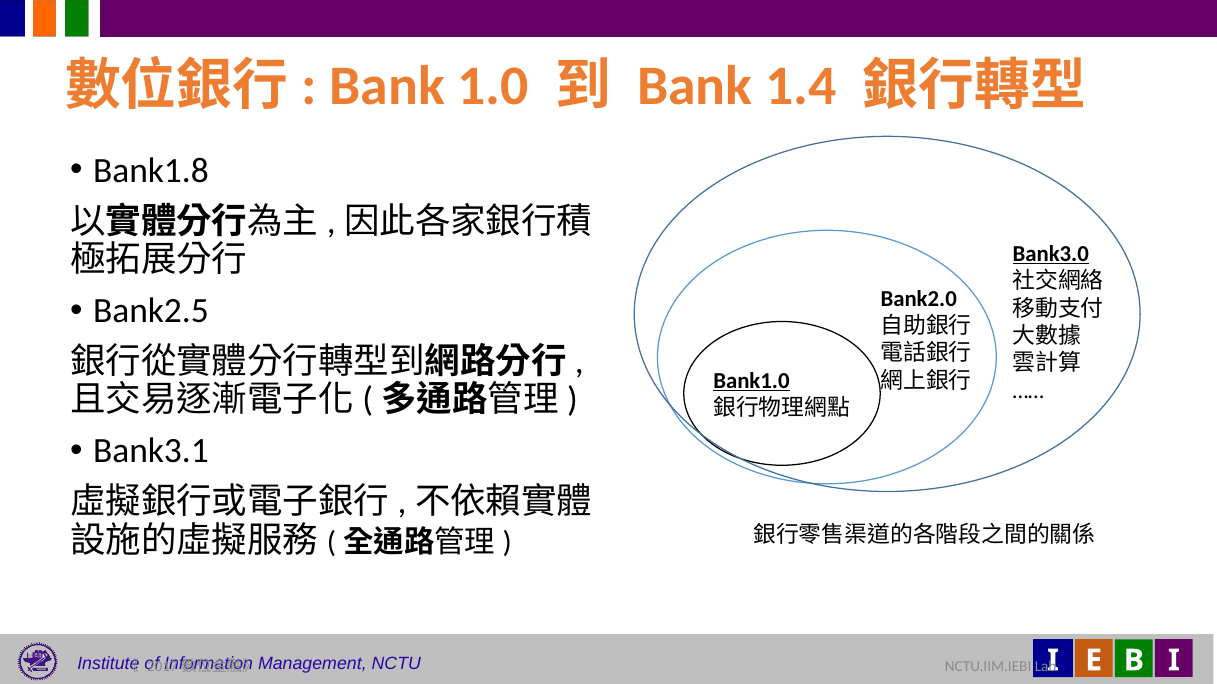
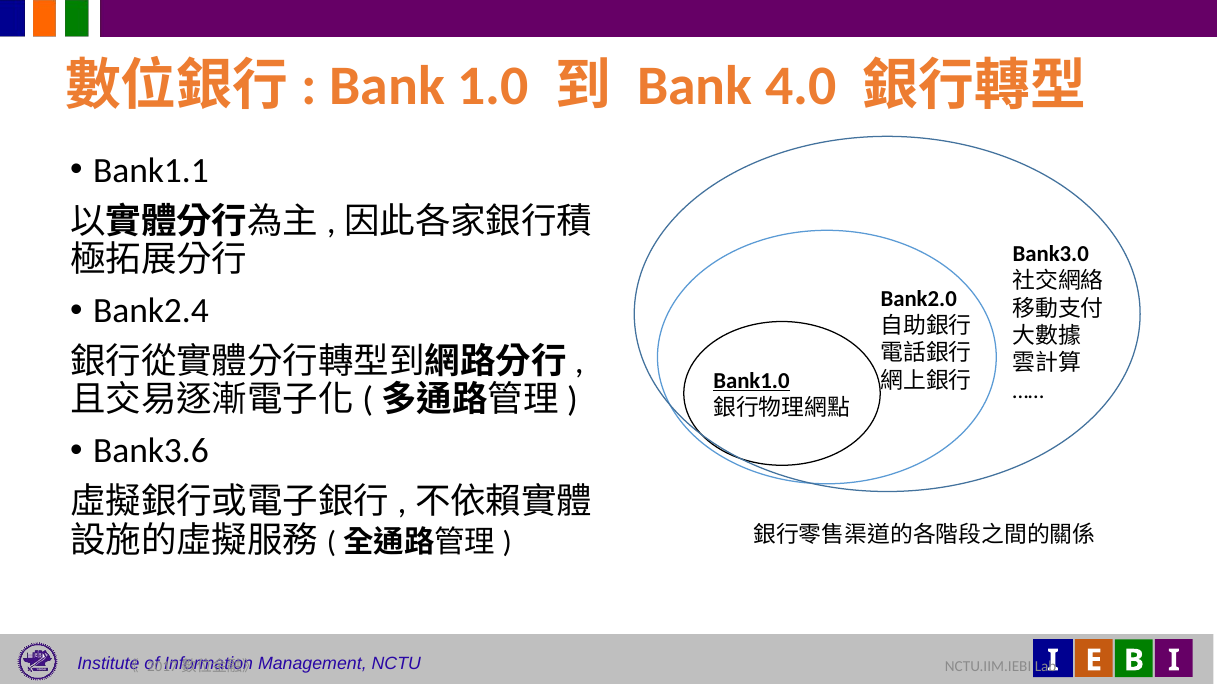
1.4: 1.4 -> 4.0
Bank1.8: Bank1.8 -> Bank1.1
Bank3.0 underline: present -> none
Bank2.5: Bank2.5 -> Bank2.4
Bank3.1: Bank3.1 -> Bank3.6
